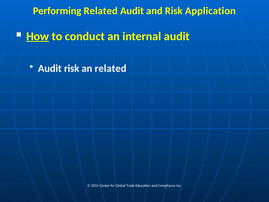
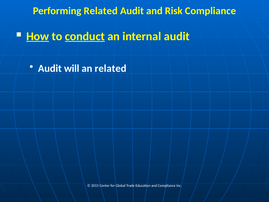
Risk Application: Application -> Compliance
conduct underline: none -> present
Audit risk: risk -> will
